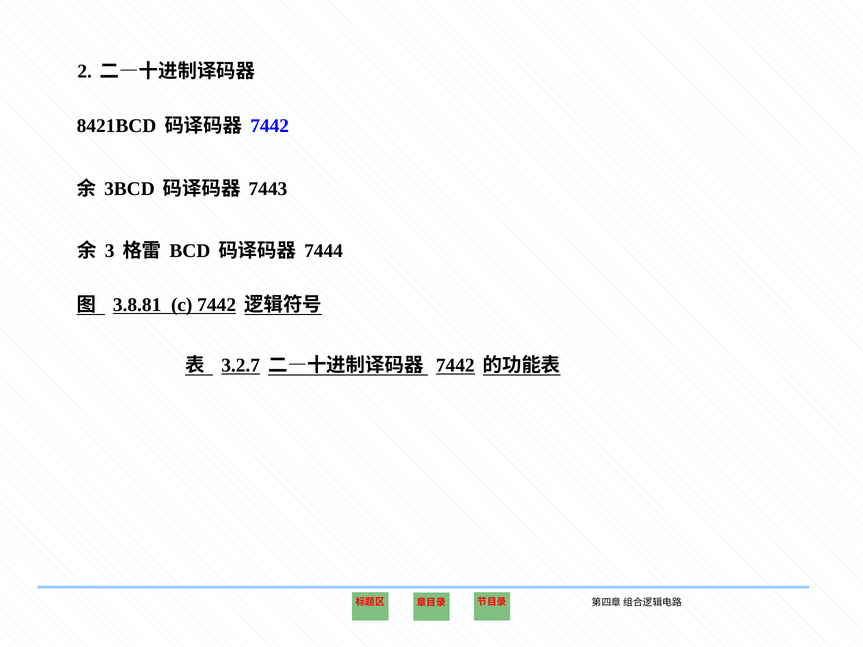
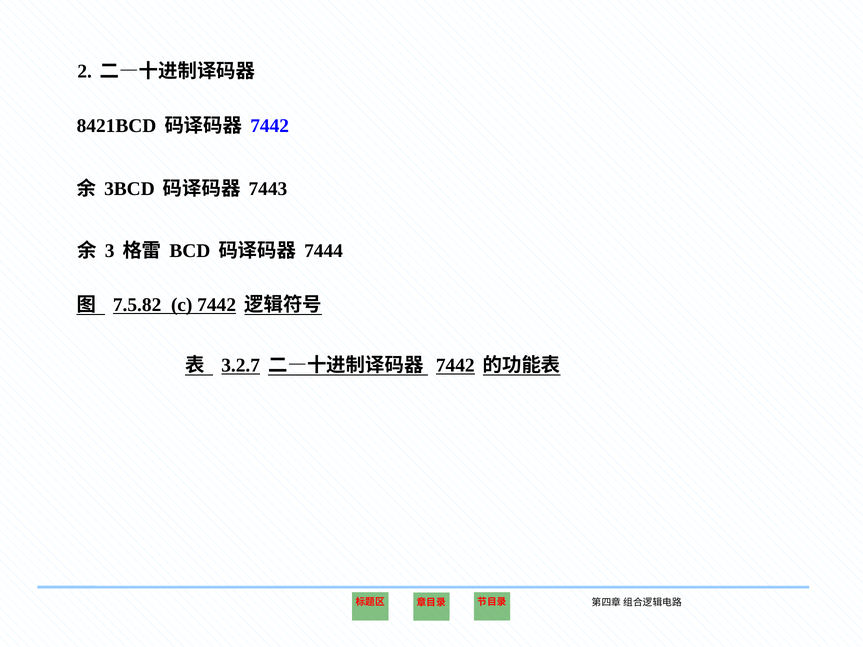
3.8.81: 3.8.81 -> 7.5.82
